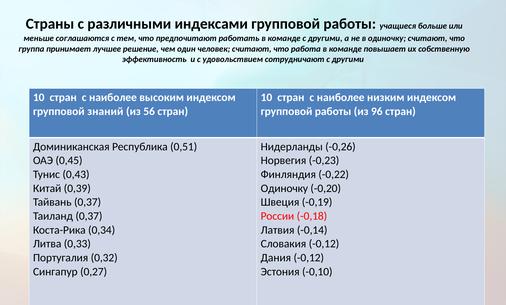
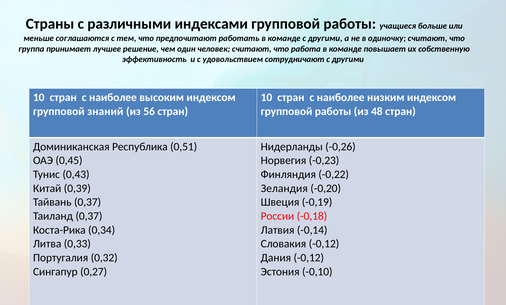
96: 96 -> 48
Одиночку at (284, 188): Одиночку -> Зеландия
